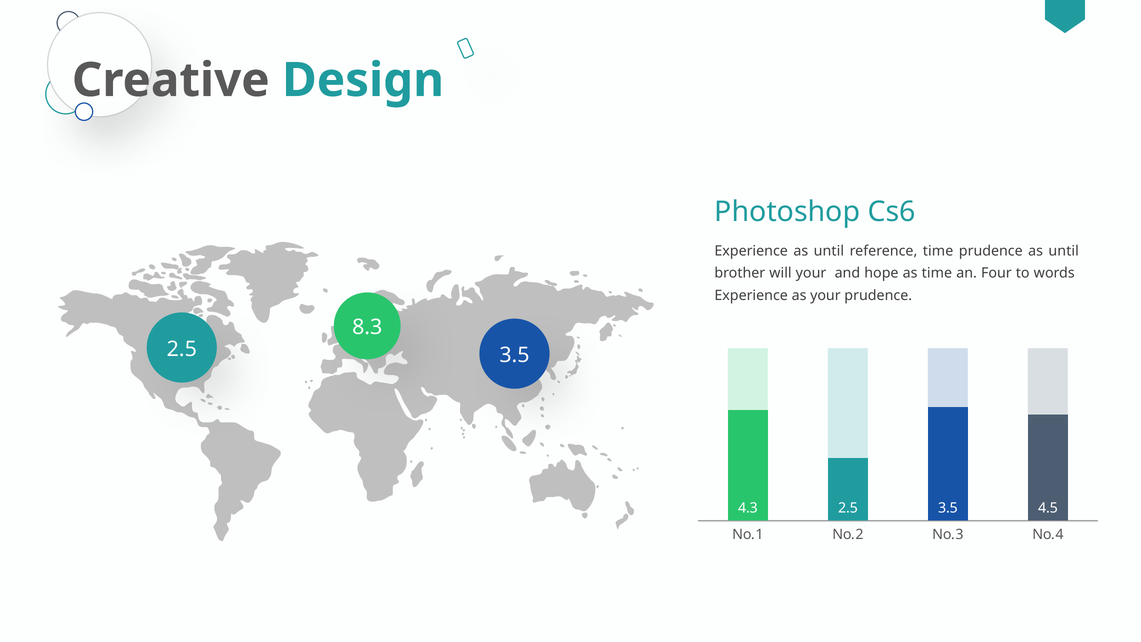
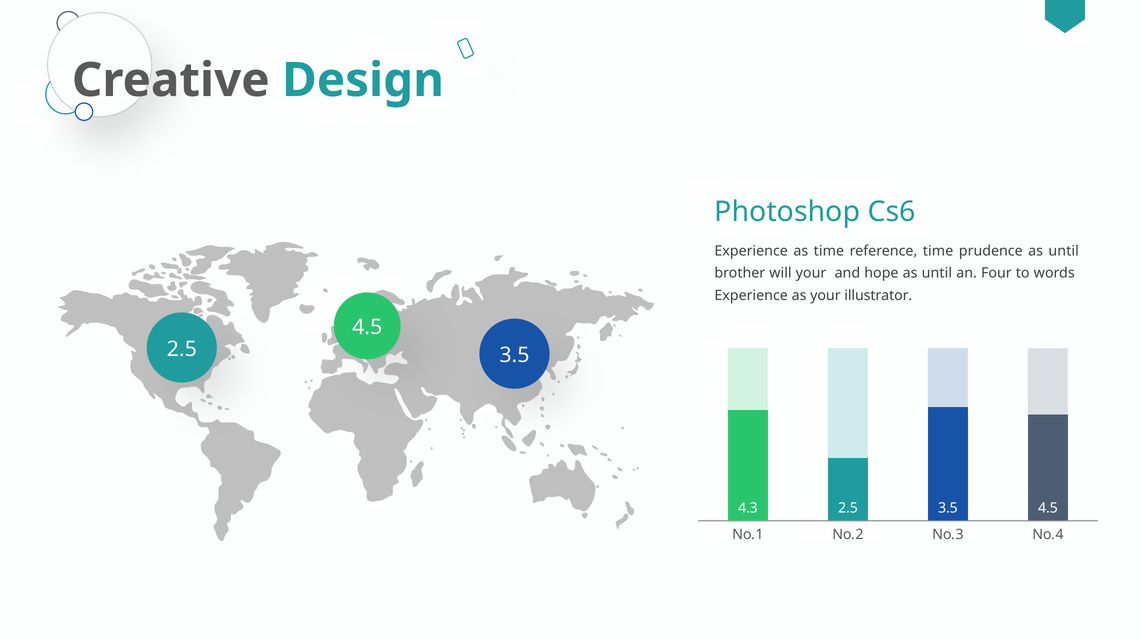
Experience as until: until -> time
hope as time: time -> until
your prudence: prudence -> illustrator
8.3 at (367, 327): 8.3 -> 4.5
